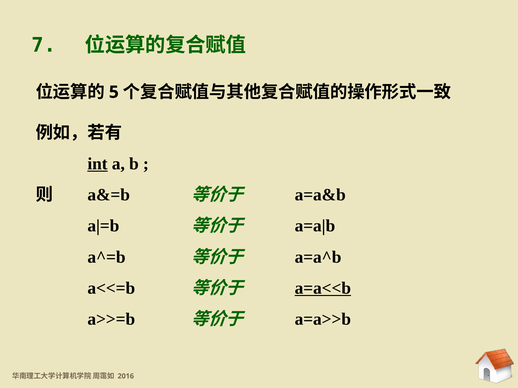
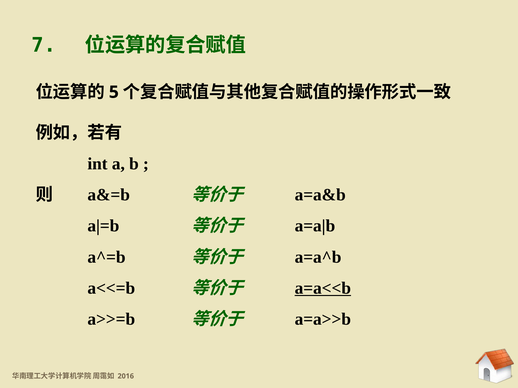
int underline: present -> none
